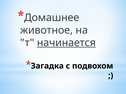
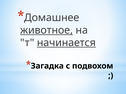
животное underline: none -> present
